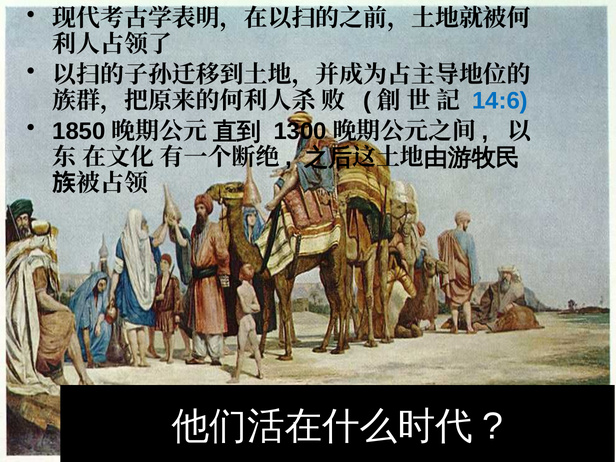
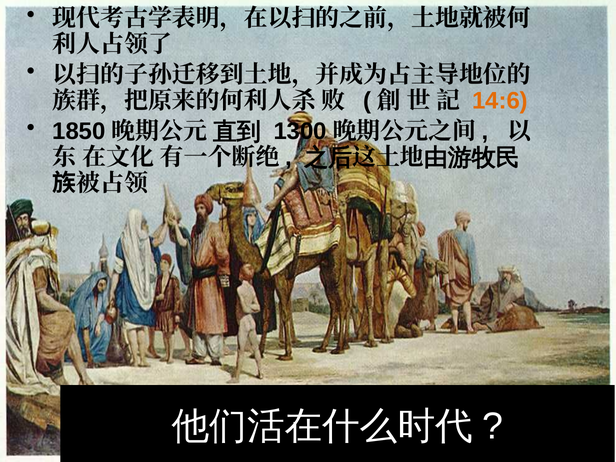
14:6 colour: blue -> orange
